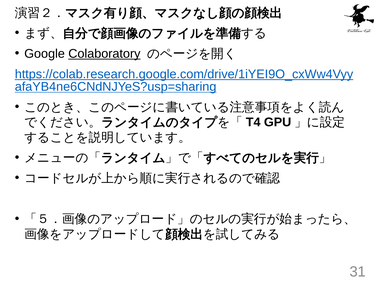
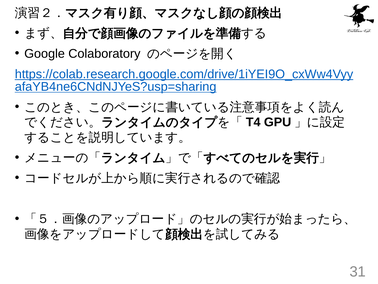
Colaboratory underline: present -> none
